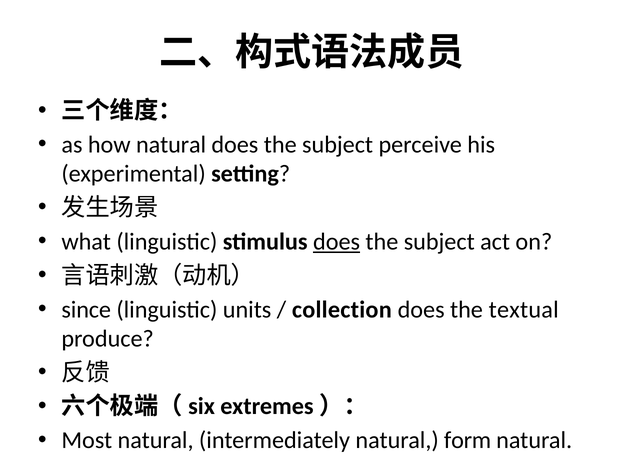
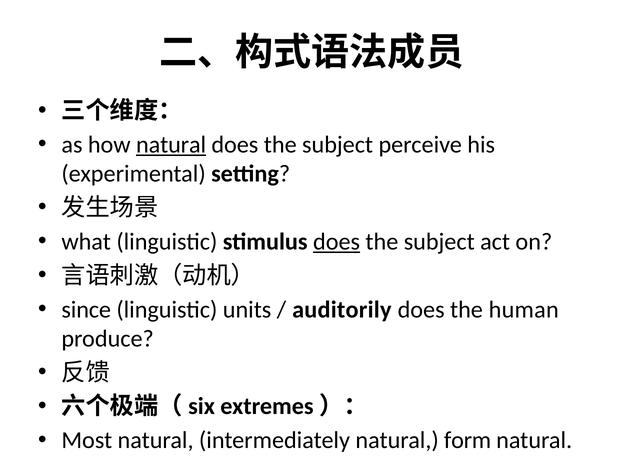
natural at (171, 145) underline: none -> present
collection: collection -> auditorily
textual: textual -> human
